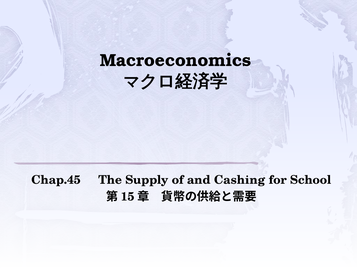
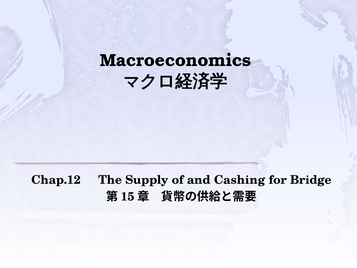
Chap.45: Chap.45 -> Chap.12
School: School -> Bridge
